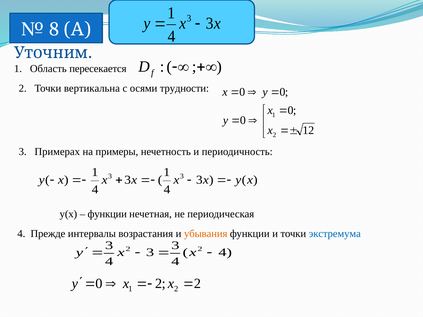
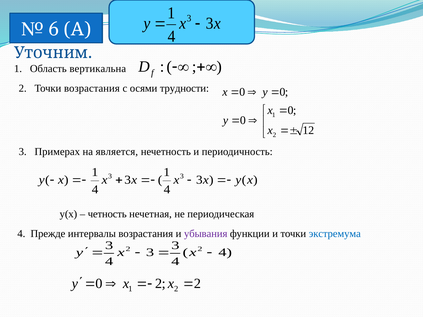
8: 8 -> 6
пересекается: пересекается -> вертикальна
Точки вертикальна: вертикальна -> возрастания
примеры: примеры -> является
функции at (107, 214): функции -> четность
убывания colour: orange -> purple
